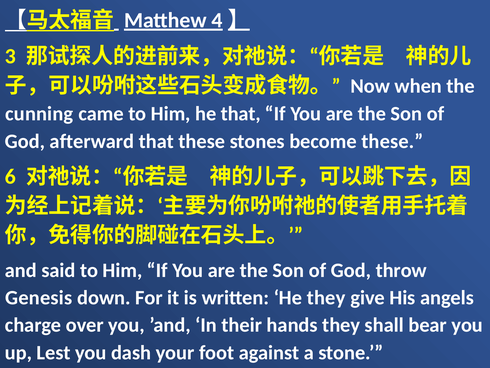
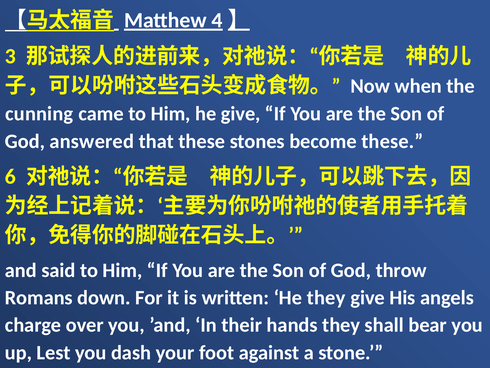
he that: that -> give
afterward: afterward -> answered
Genesis: Genesis -> Romans
